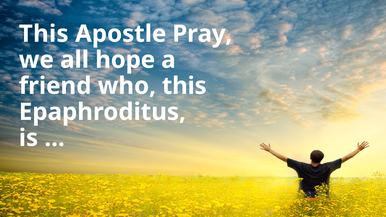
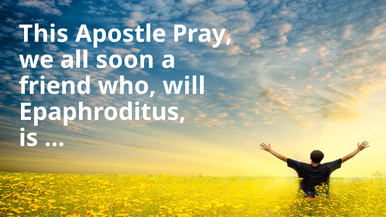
hope: hope -> soon
who this: this -> will
